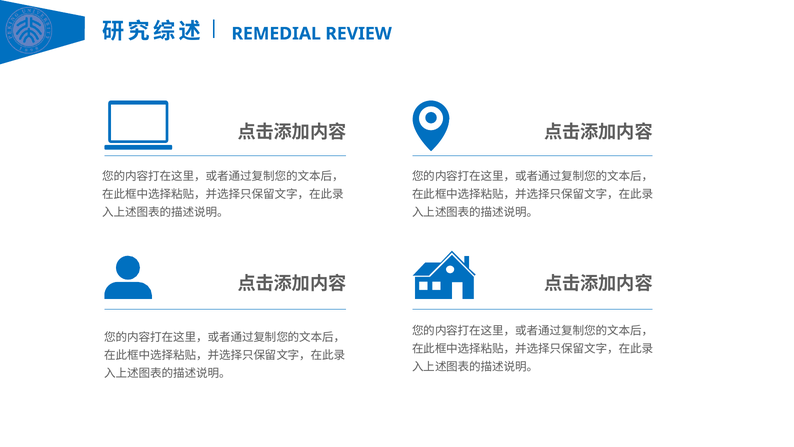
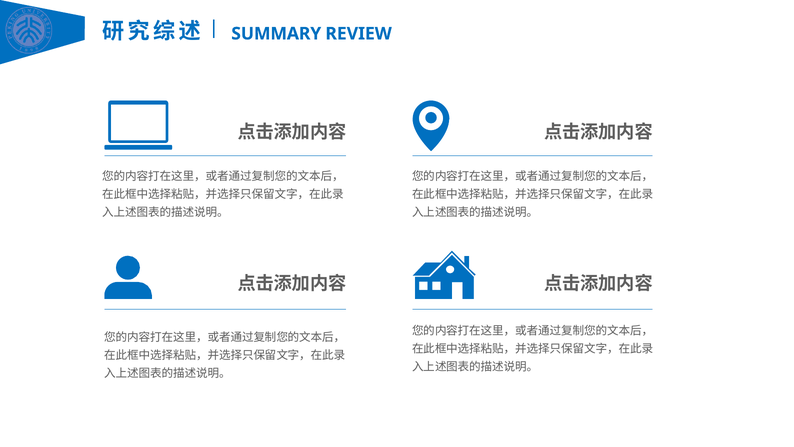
REMEDIAL: REMEDIAL -> SUMMARY
